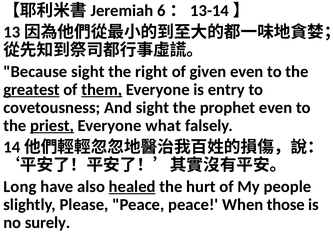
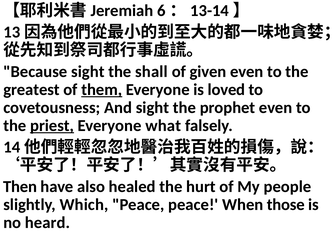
right: right -> shall
greatest underline: present -> none
entry: entry -> loved
Long: Long -> Then
healed underline: present -> none
Please: Please -> Which
surely: surely -> heard
